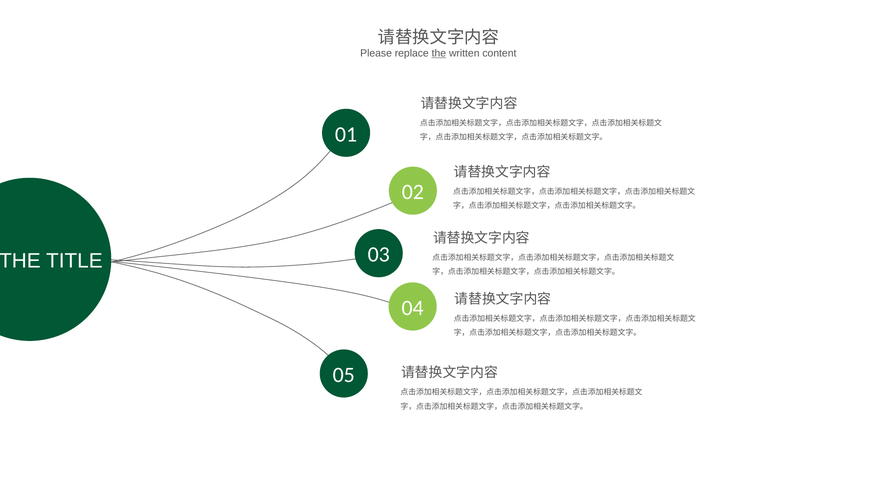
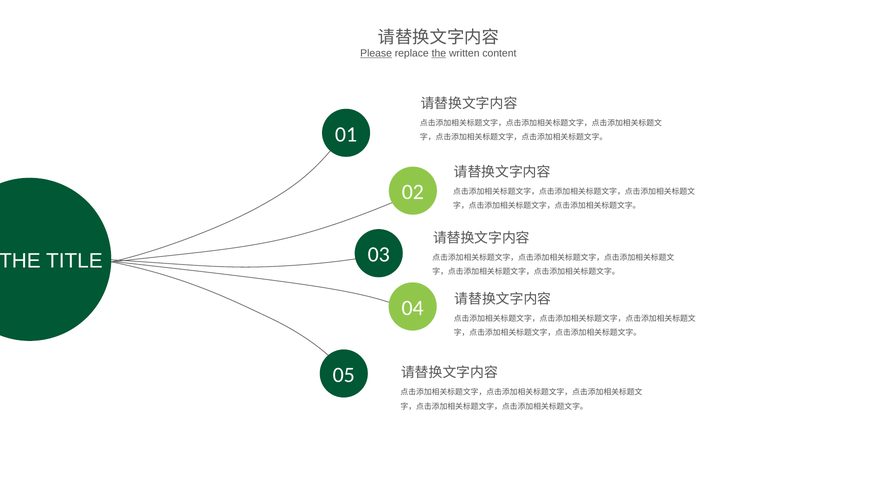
Please underline: none -> present
